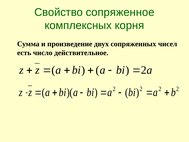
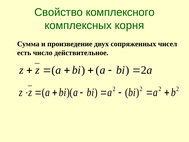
сопряженное: сопряженное -> комплексного
